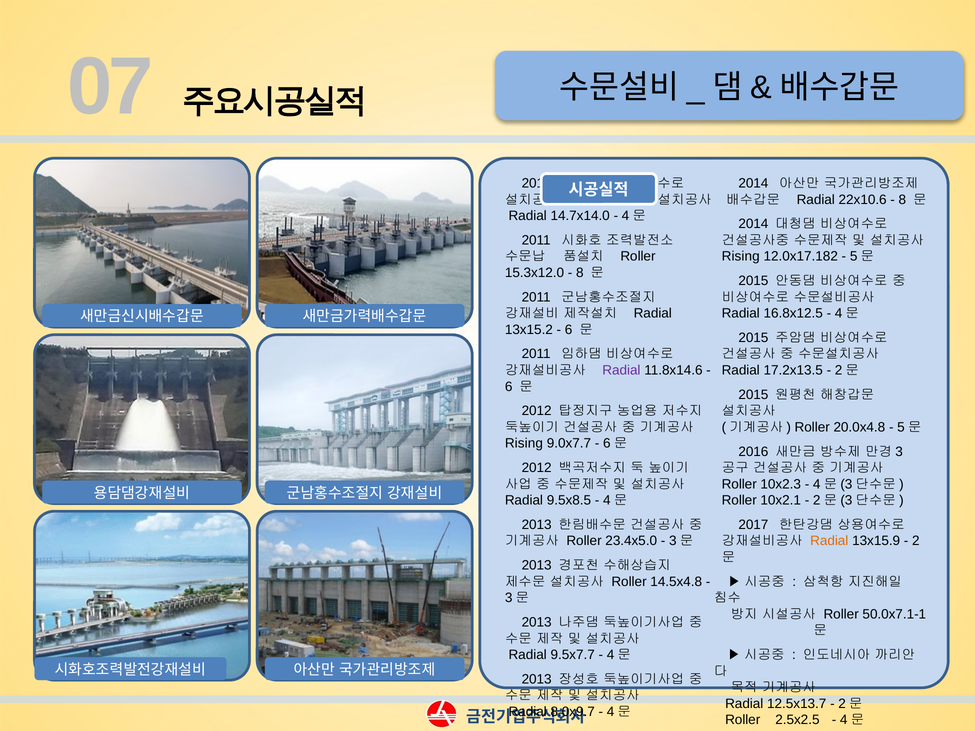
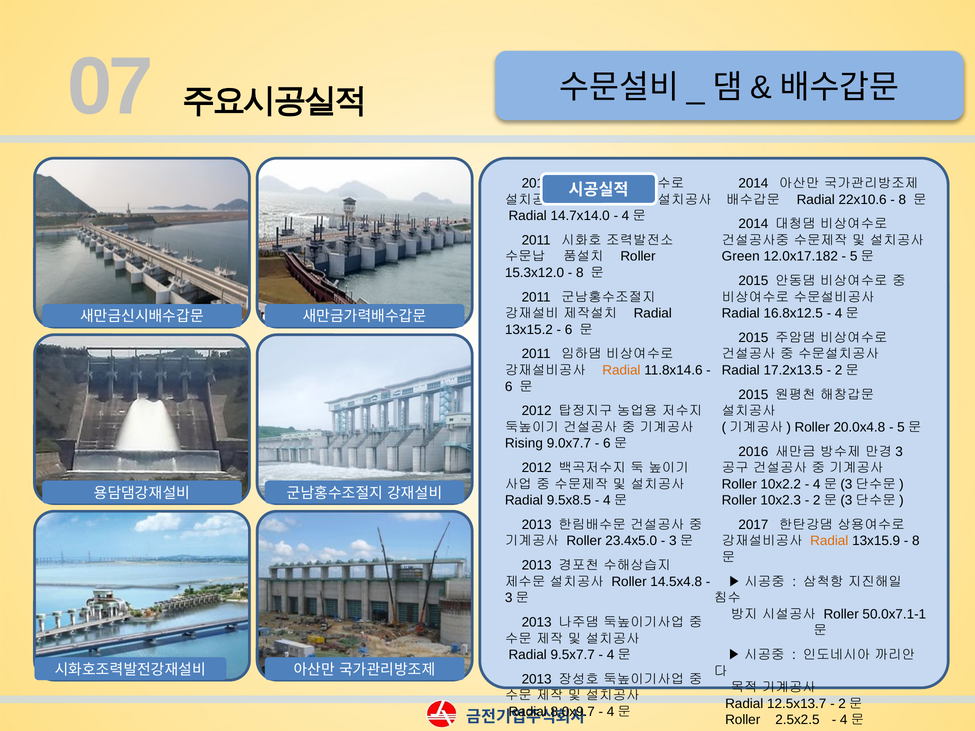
Rising at (741, 257): Rising -> Green
Radial at (621, 370) colour: purple -> orange
10x2.3: 10x2.3 -> 10x2.2
10x2.1: 10x2.1 -> 10x2.3
2 at (916, 541): 2 -> 8
